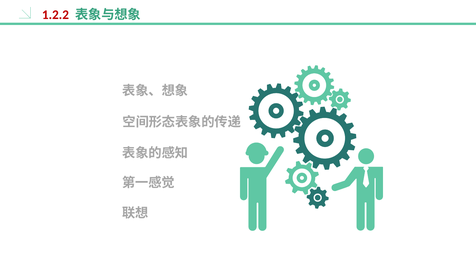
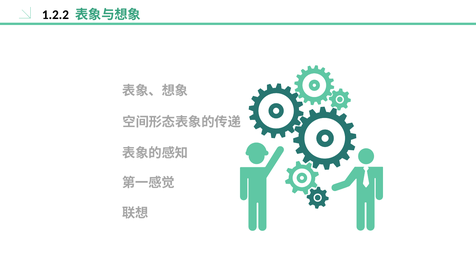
1.2.2 colour: red -> black
